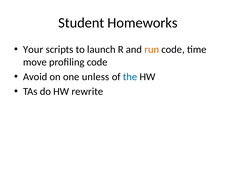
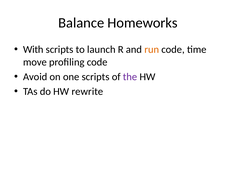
Student: Student -> Balance
Your: Your -> With
one unless: unless -> scripts
the colour: blue -> purple
